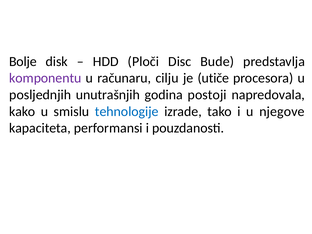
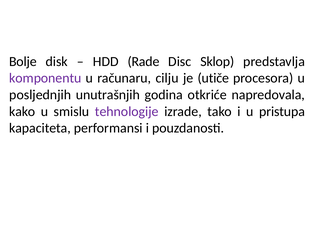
Ploči: Ploči -> Rade
Bude: Bude -> Sklop
postoji: postoji -> otkriće
tehnologije colour: blue -> purple
njegove: njegove -> pristupa
